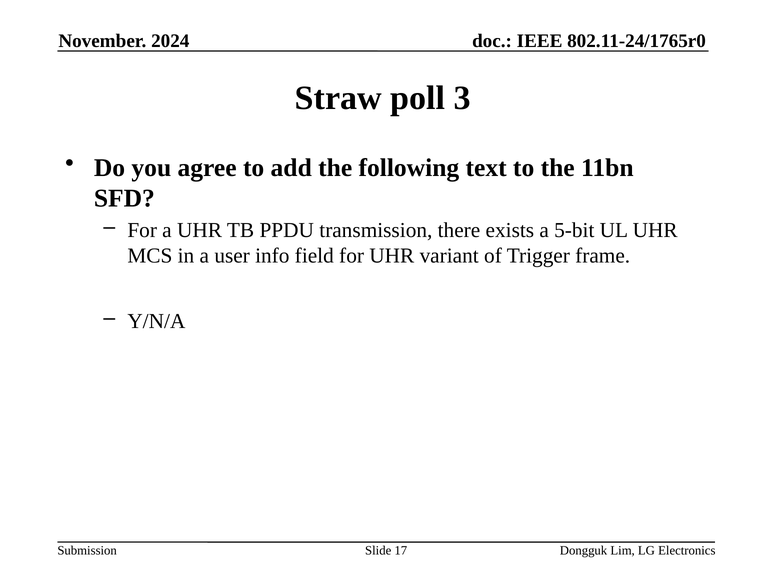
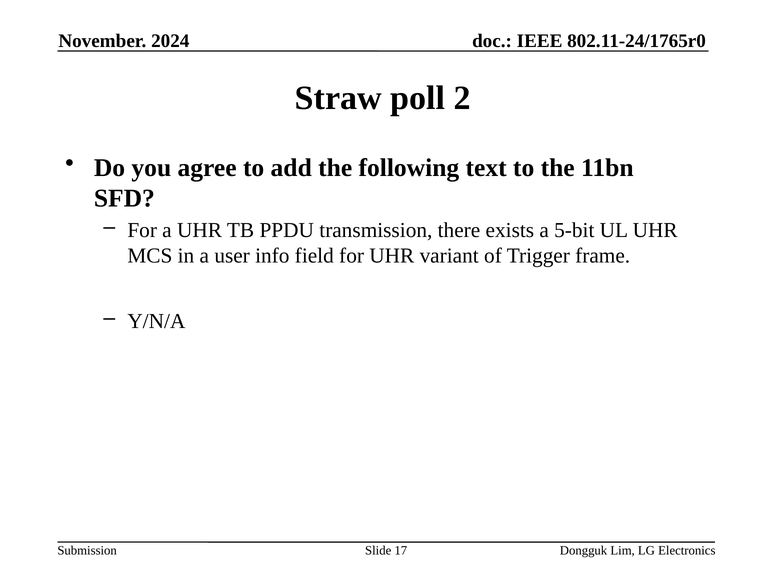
3: 3 -> 2
